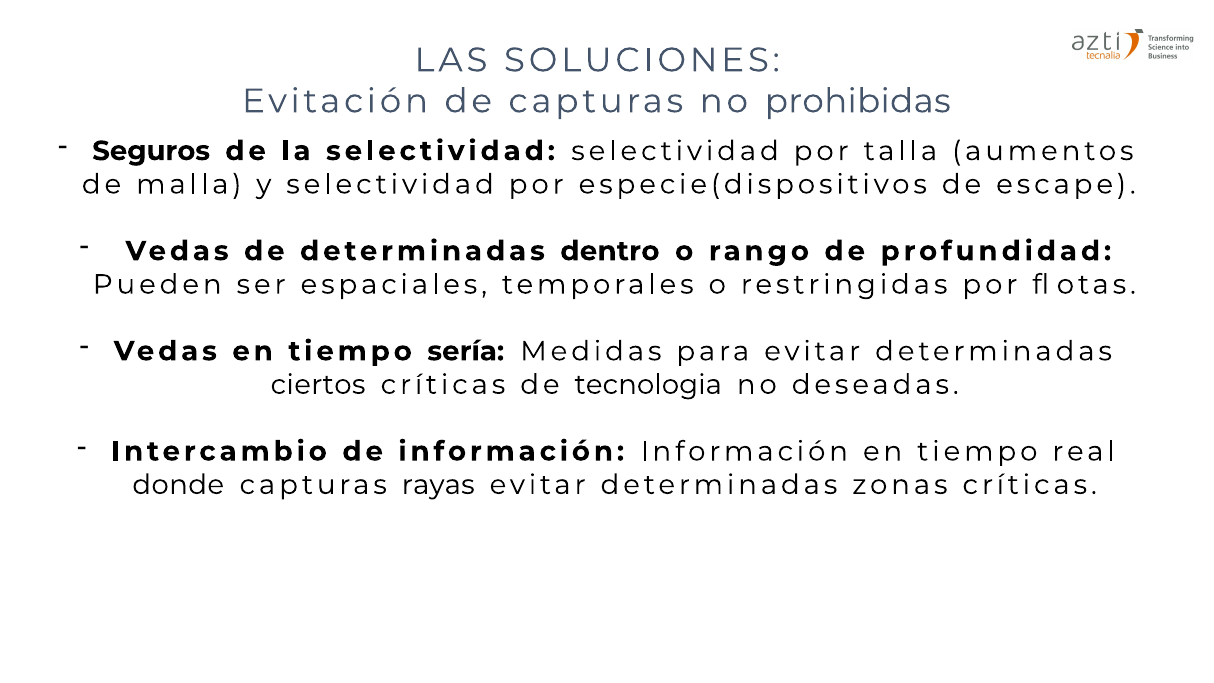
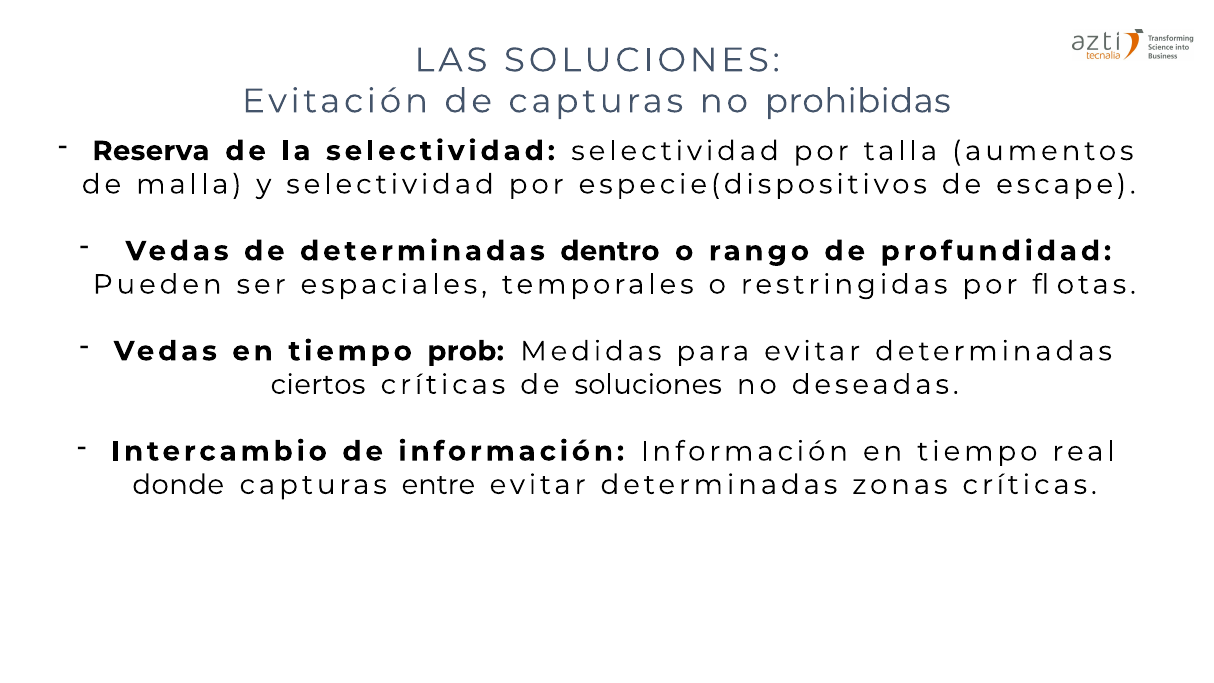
Seguros: Seguros -> Reserva
sería: sería -> prob
de tecnologia: tecnologia -> soluciones
rayas: rayas -> entre
